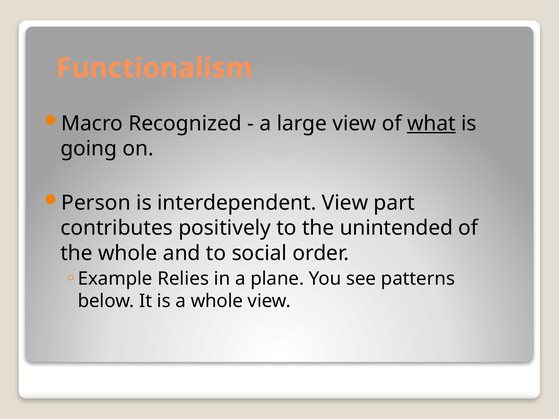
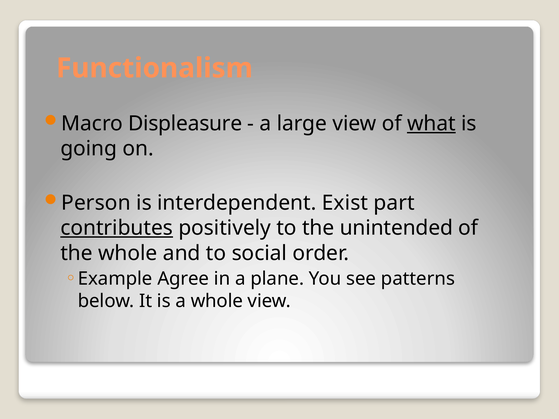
Recognized: Recognized -> Displeasure
interdependent View: View -> Exist
contributes underline: none -> present
Relies: Relies -> Agree
